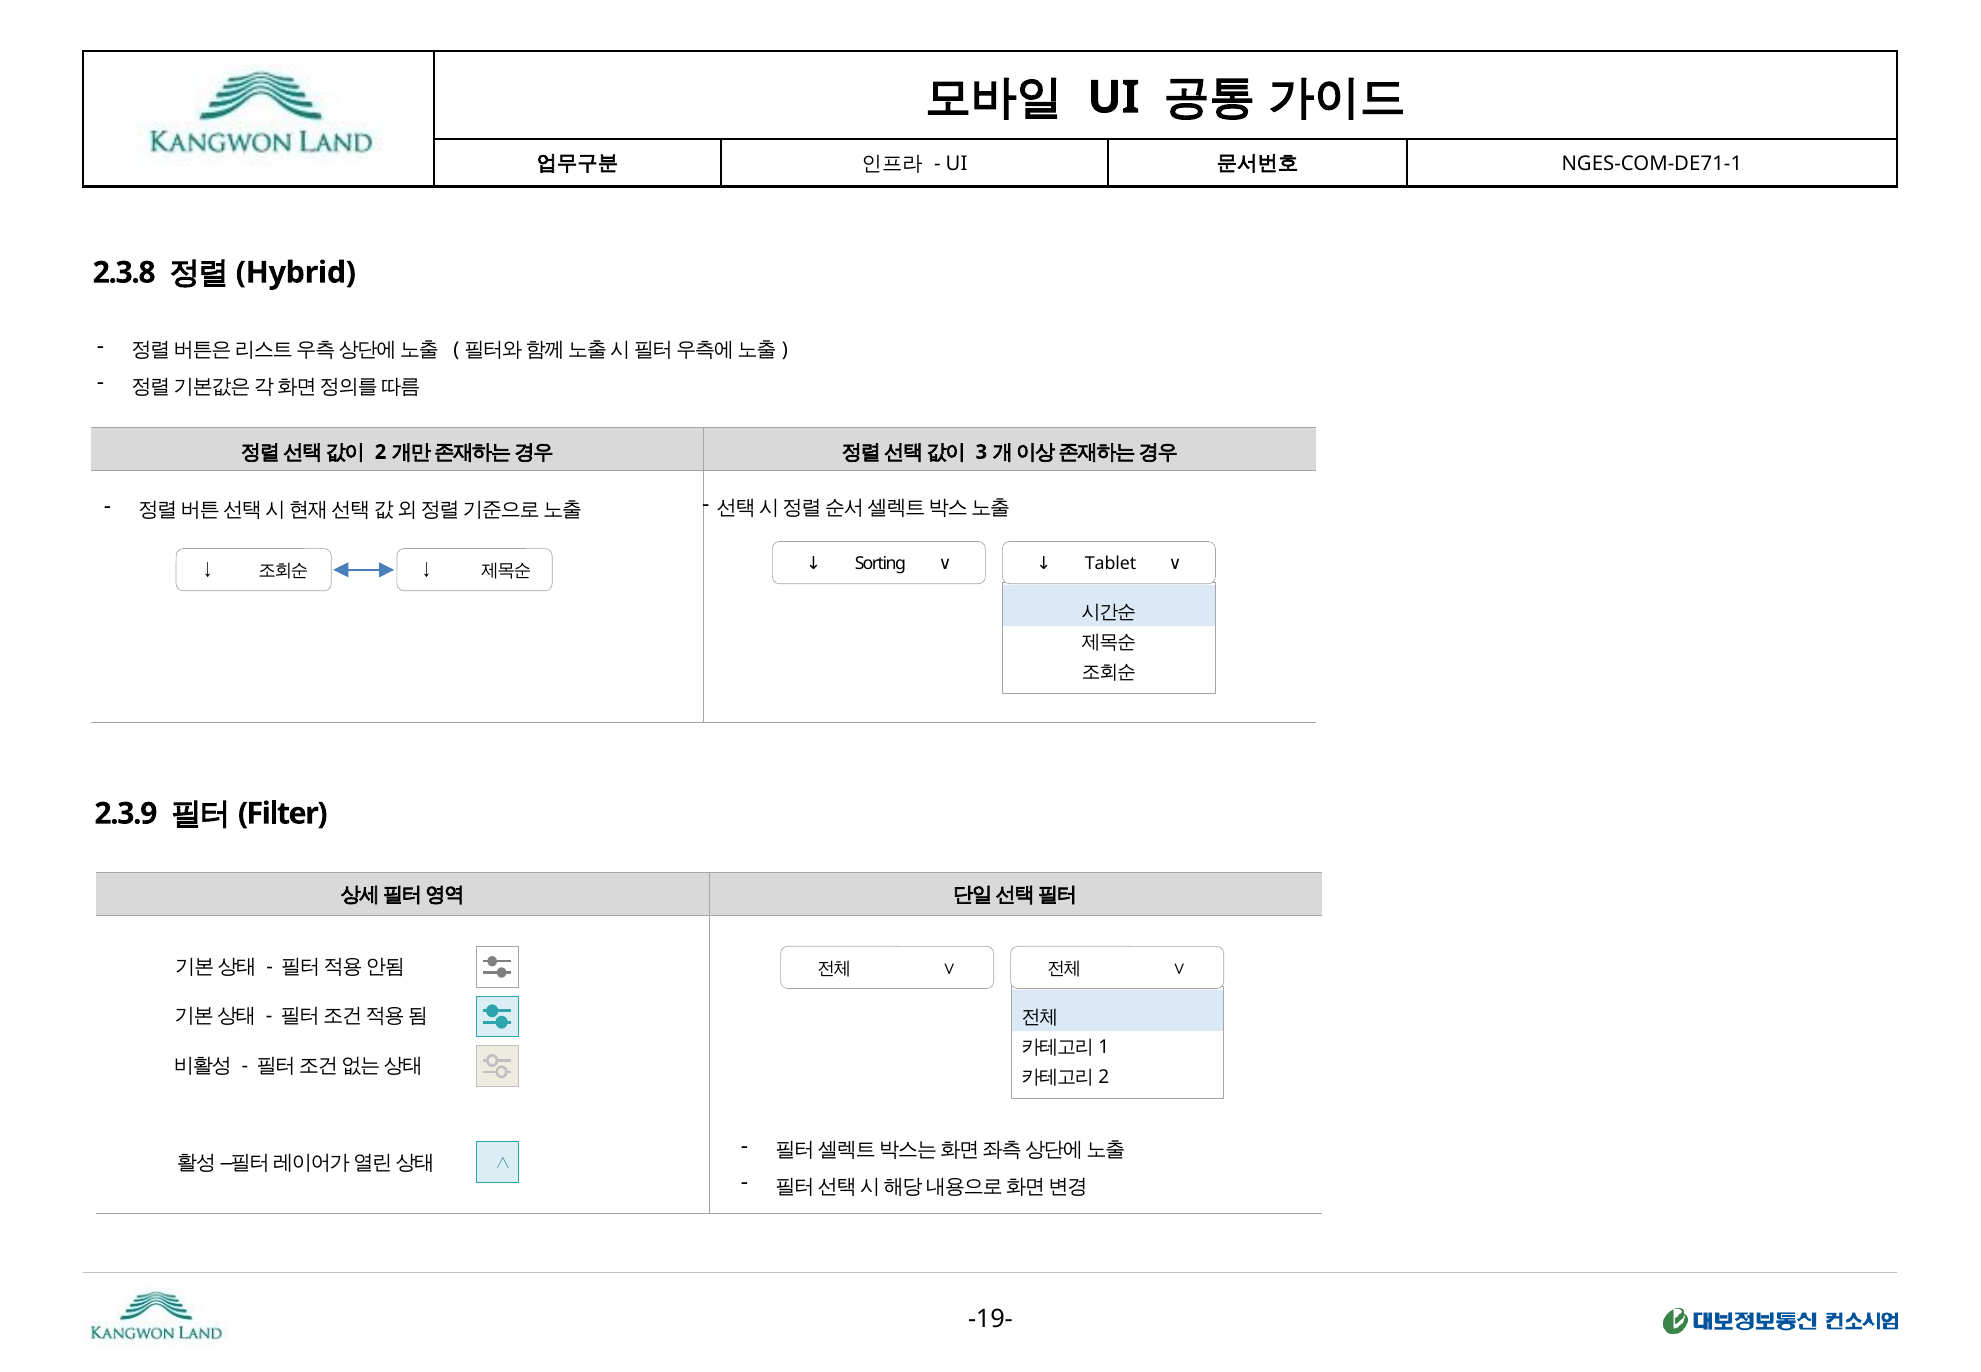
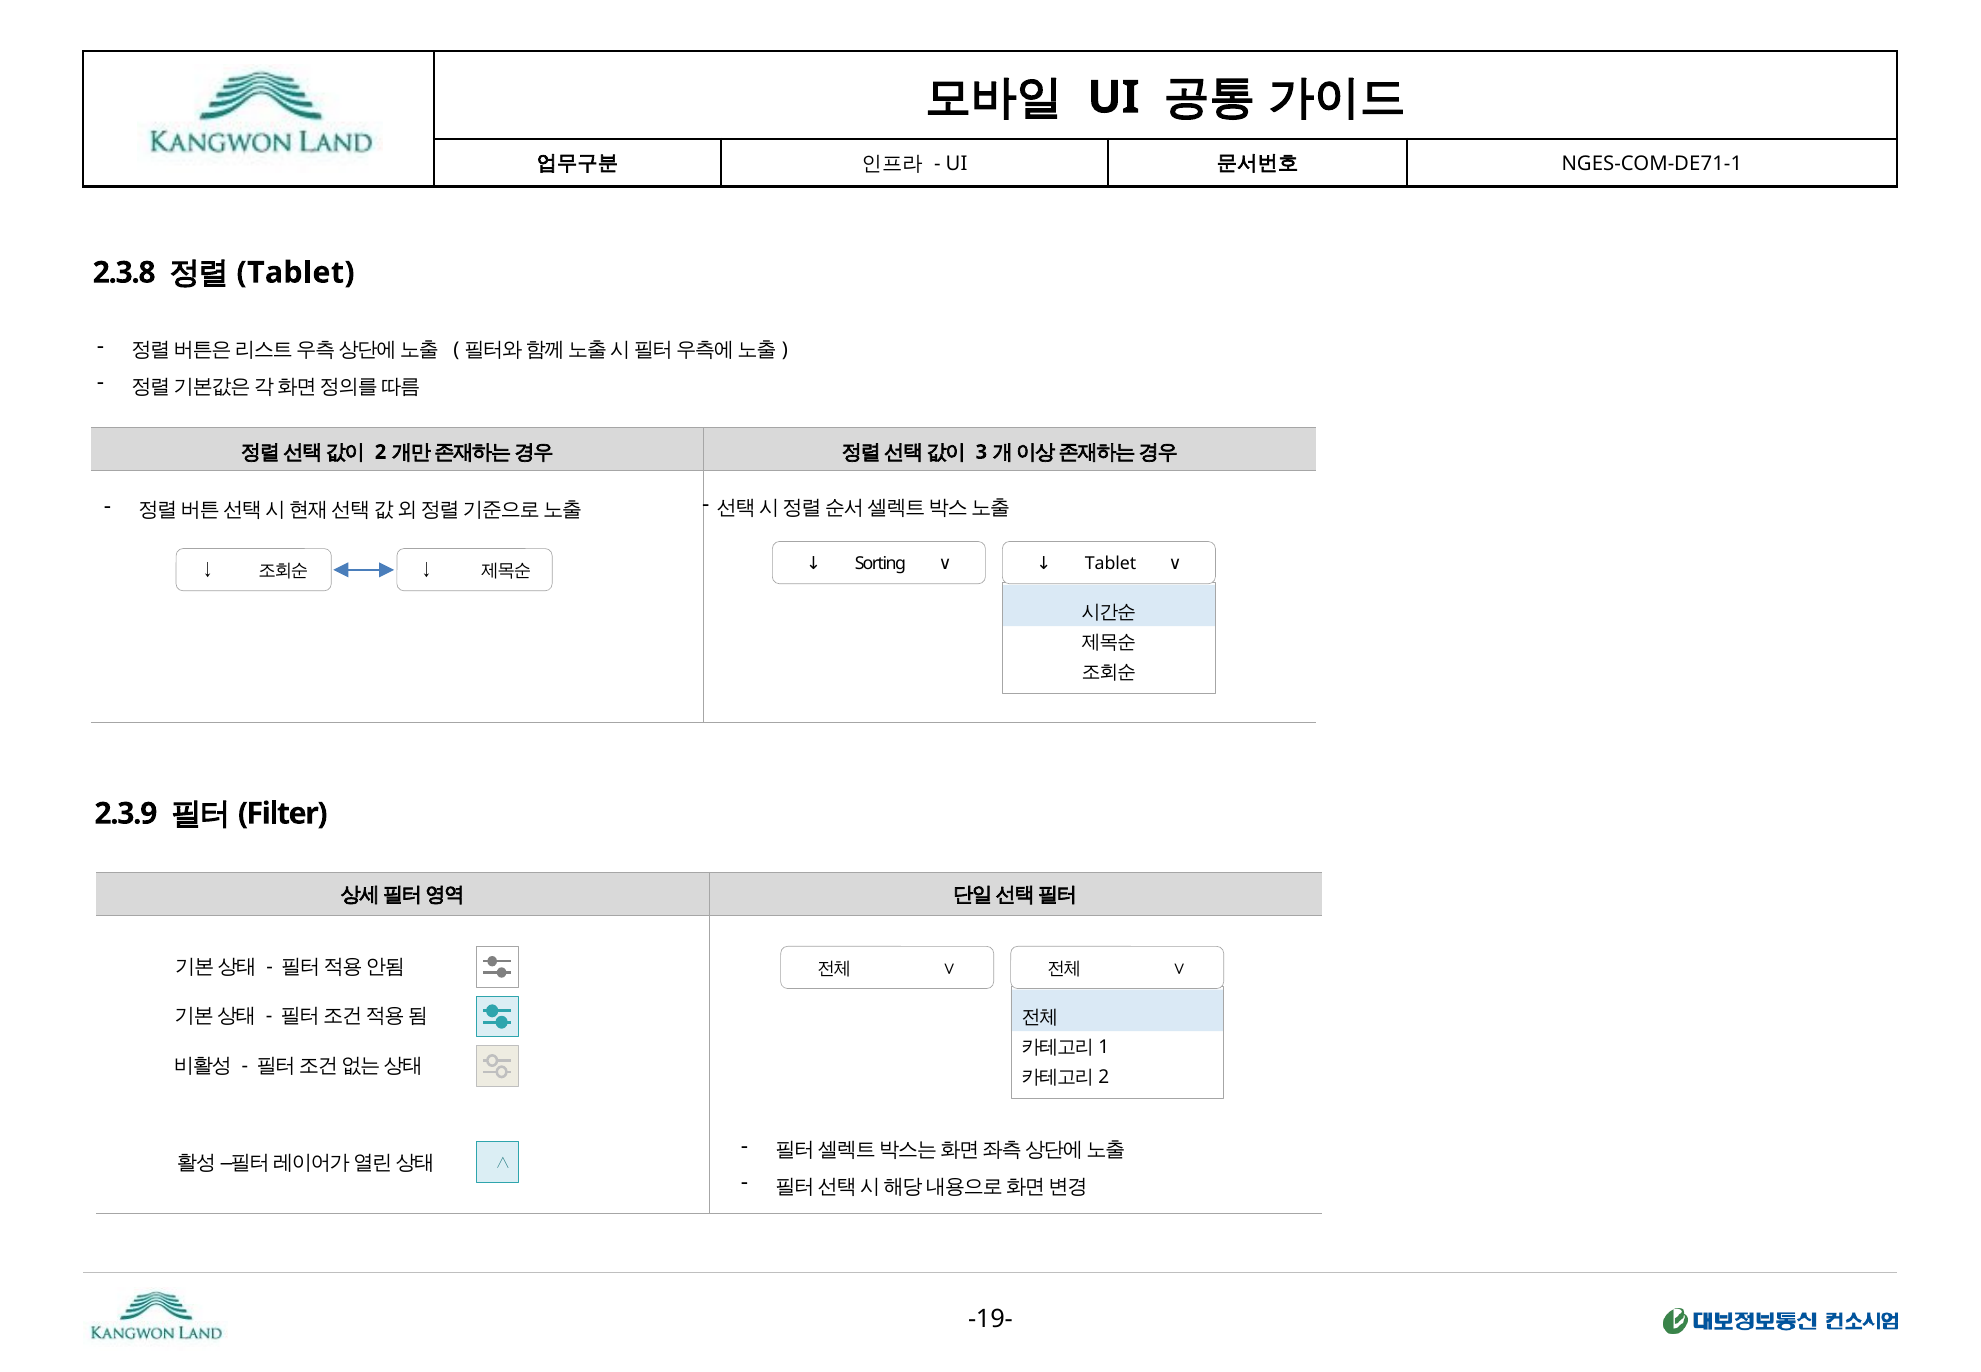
Hybrid at (296, 273): Hybrid -> Tablet
